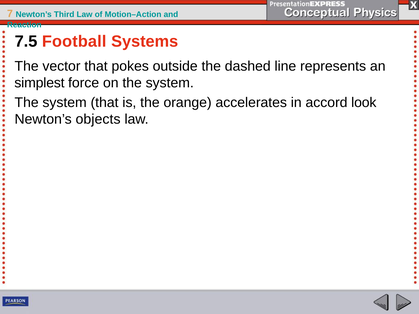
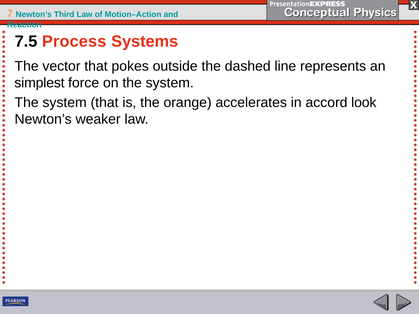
Football: Football -> Process
objects: objects -> weaker
